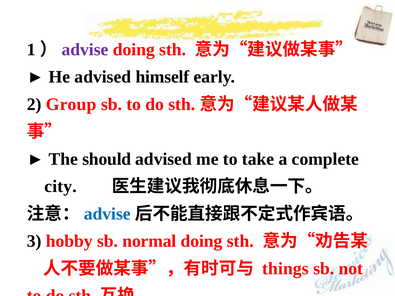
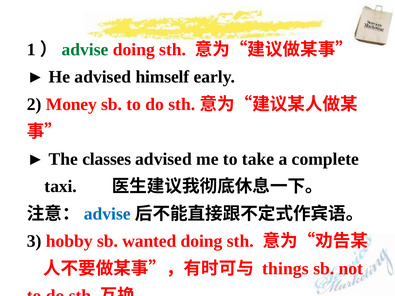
advise at (85, 50) colour: purple -> green
Group: Group -> Money
should: should -> classes
city: city -> taxi
normal: normal -> wanted
